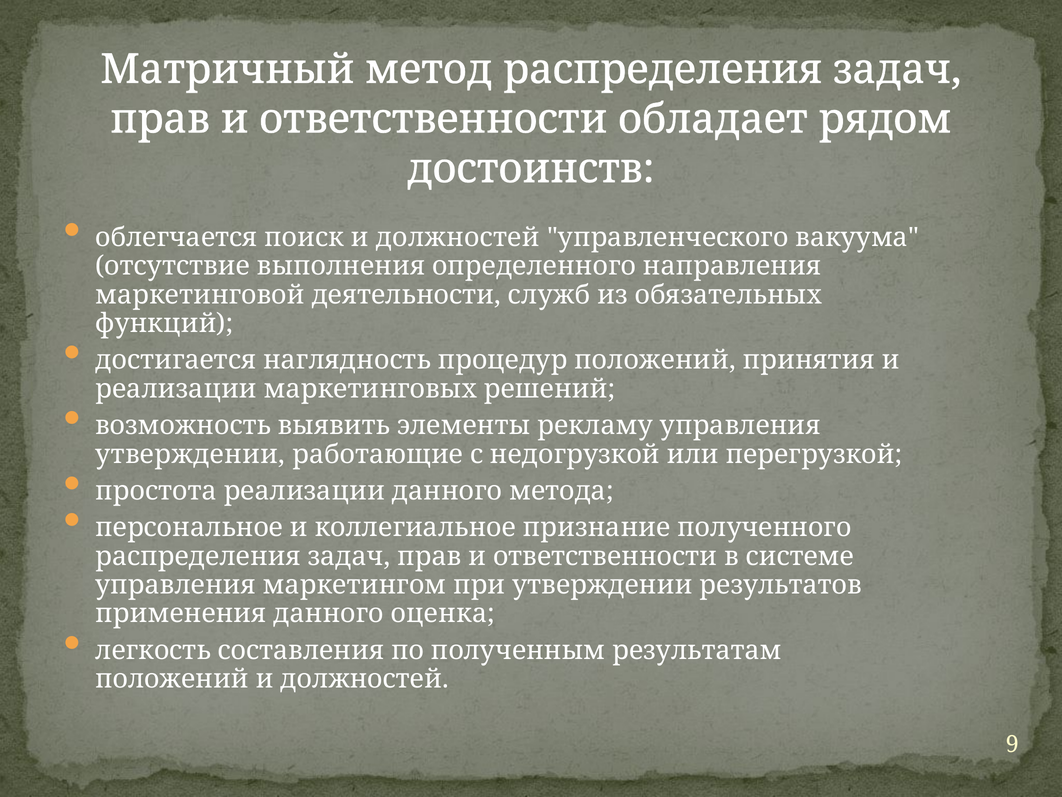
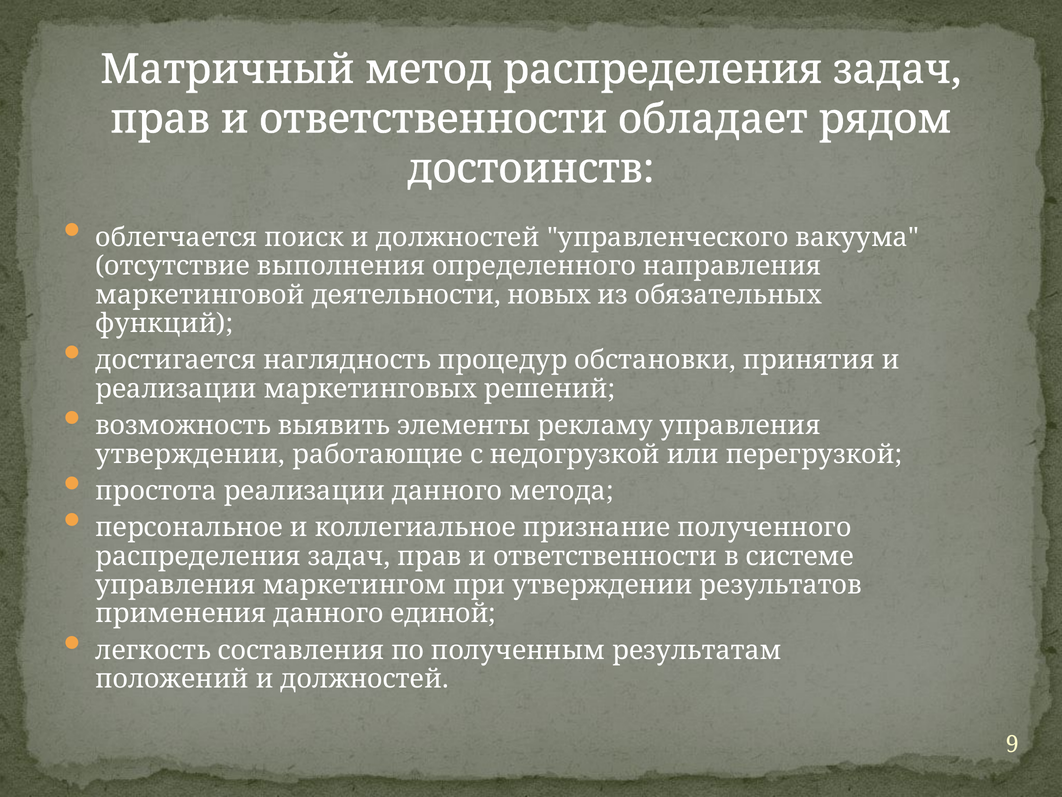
служб: служб -> новых
процедур положений: положений -> обстановки
оценка: оценка -> единой
